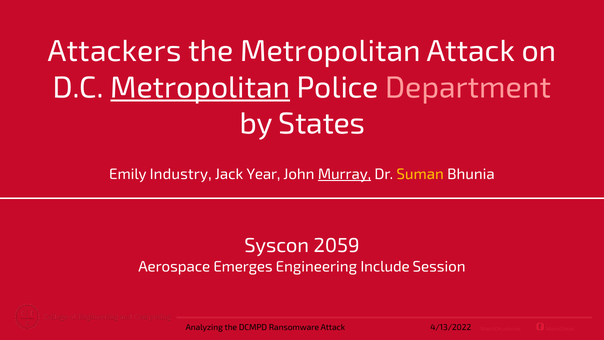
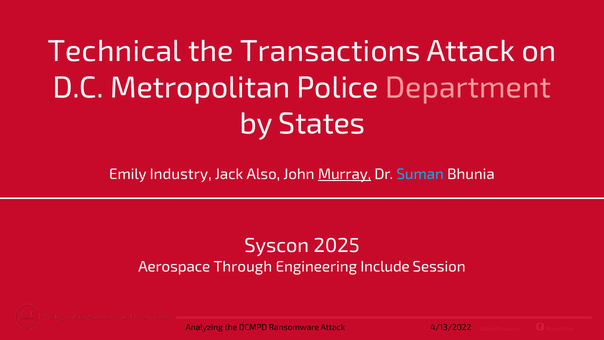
Attackers: Attackers -> Technical
the Metropolitan: Metropolitan -> Transactions
Metropolitan at (200, 88) underline: present -> none
Year: Year -> Also
Suman colour: yellow -> light blue
2059: 2059 -> 2025
Emerges: Emerges -> Through
